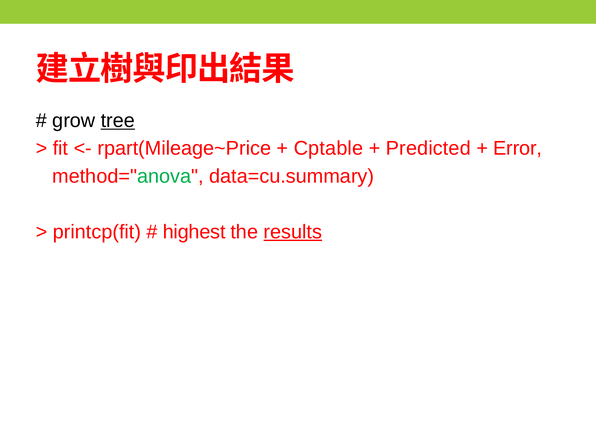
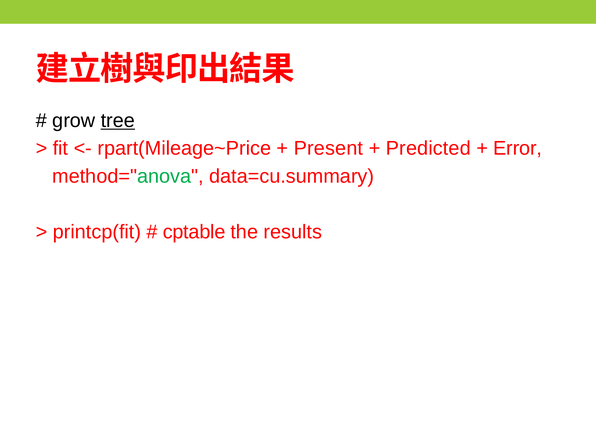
Cptable: Cptable -> Present
highest: highest -> cptable
results underline: present -> none
